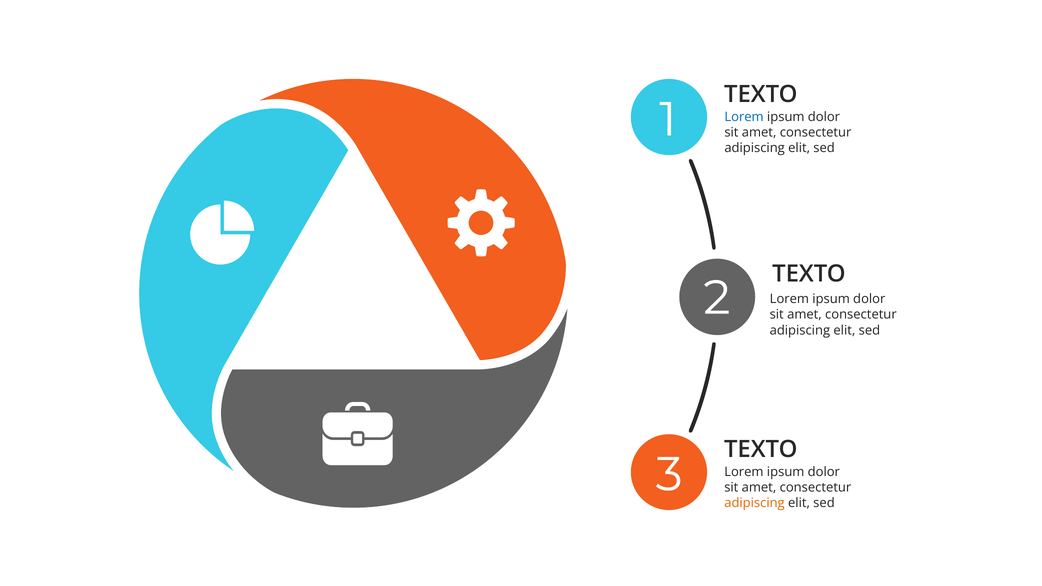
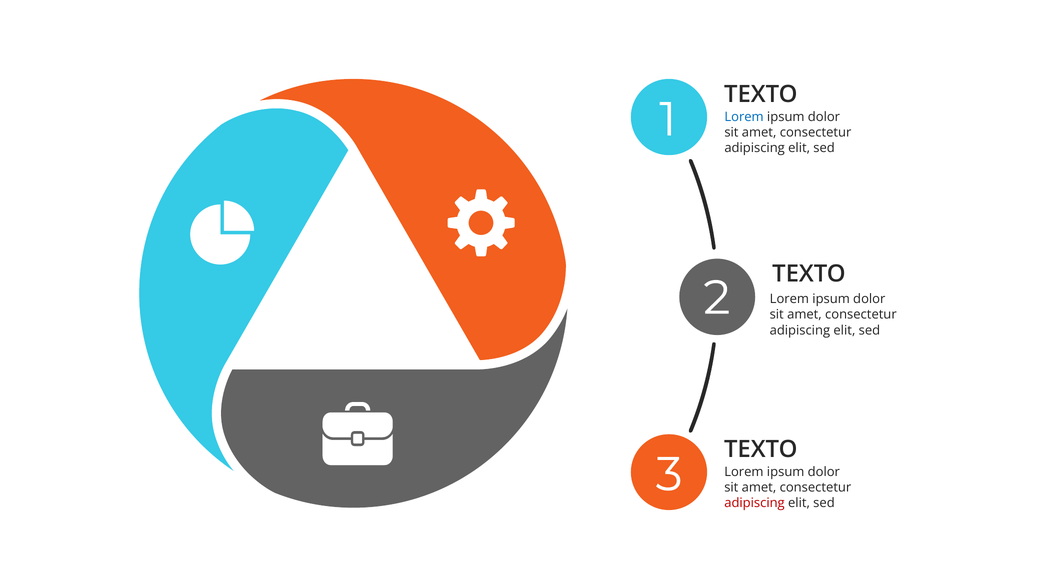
adipiscing at (754, 503) colour: orange -> red
